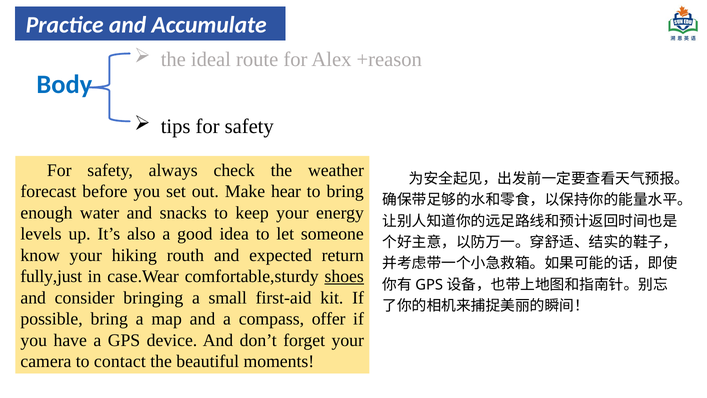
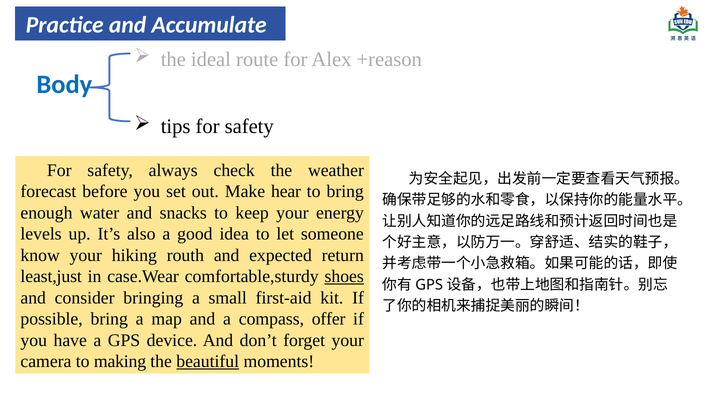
fully,just: fully,just -> least,just
contact: contact -> making
beautiful underline: none -> present
